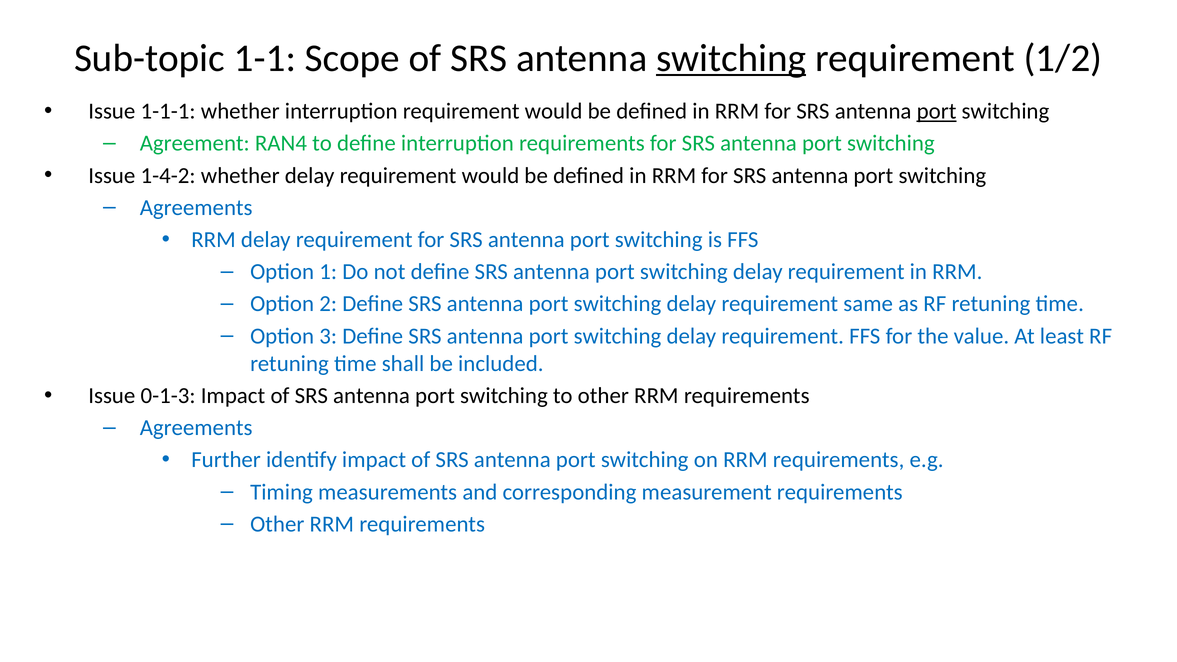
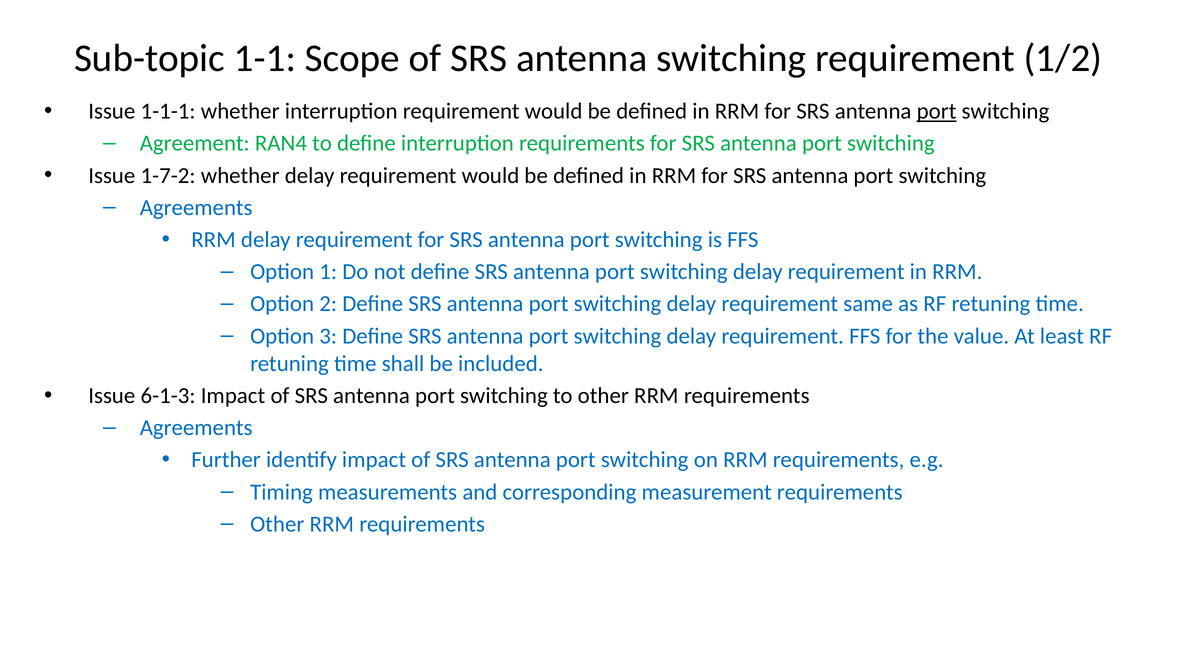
switching at (731, 58) underline: present -> none
1-4-2: 1-4-2 -> 1-7-2
0-1-3: 0-1-3 -> 6-1-3
